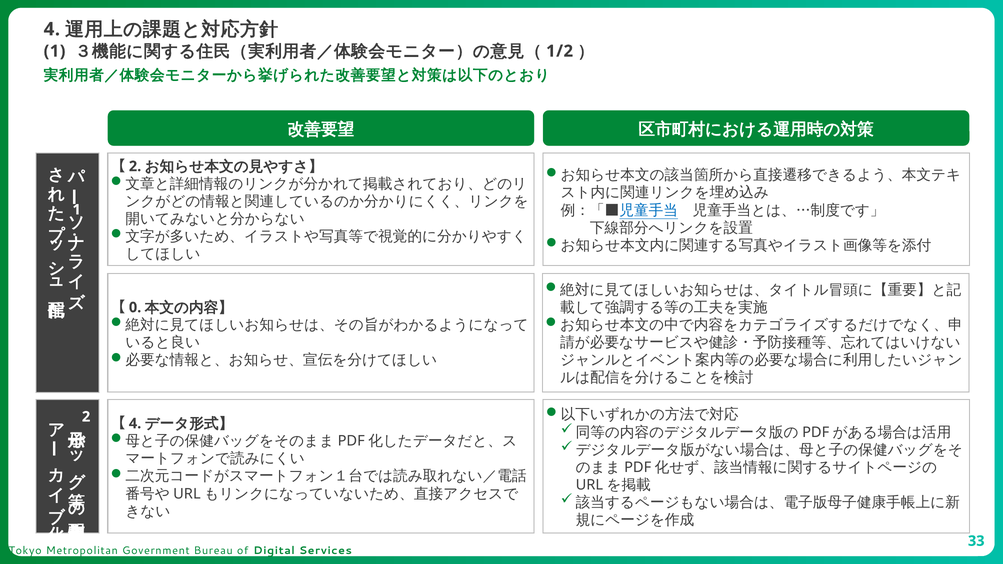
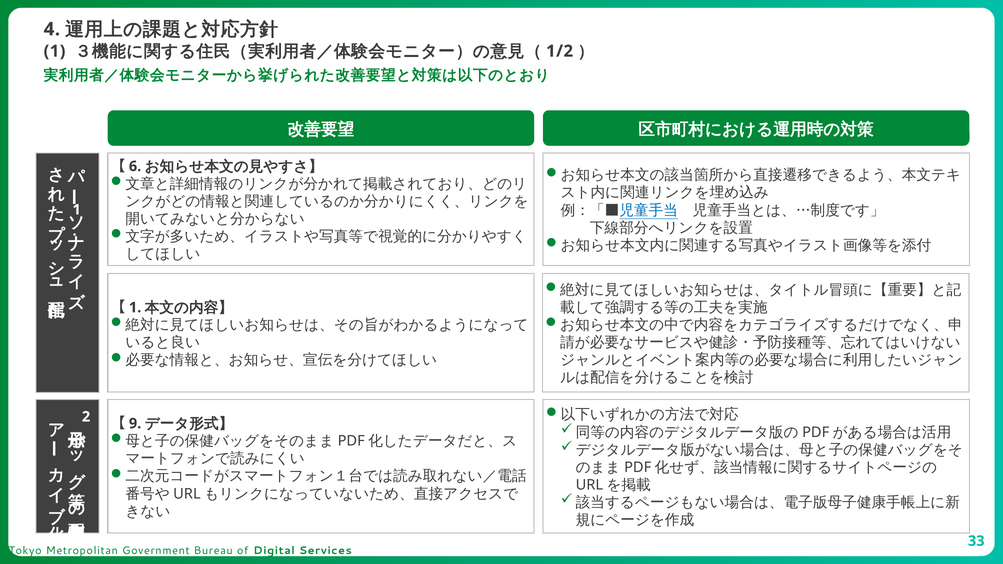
2 at (135, 166): 2 -> 6
0 at (135, 308): 0 -> 1
4 at (135, 424): 4 -> 9
